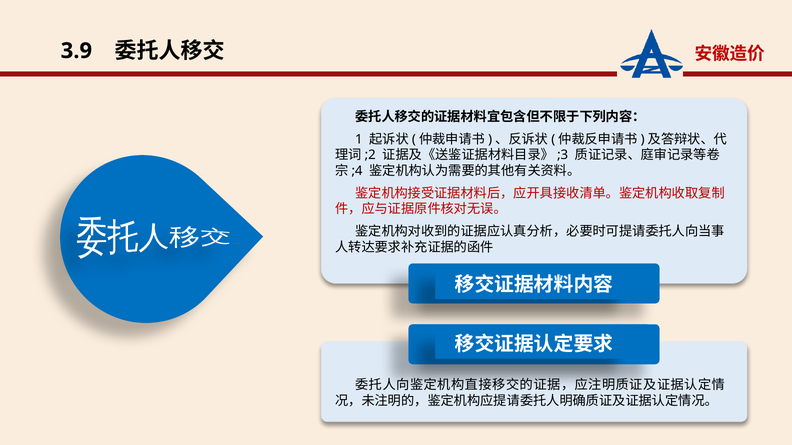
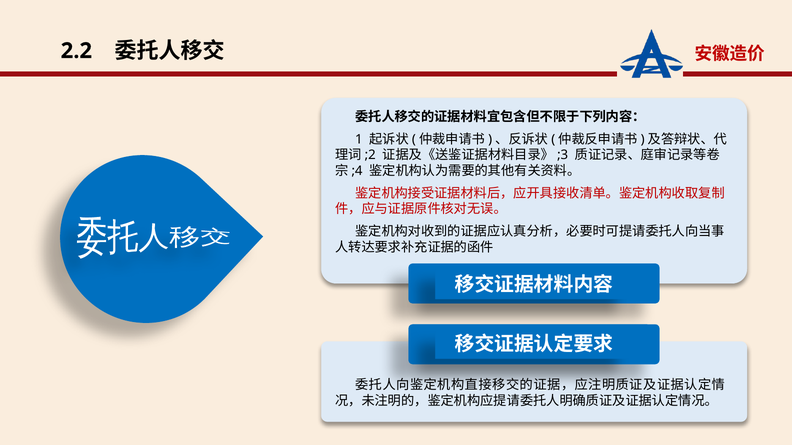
3.9: 3.9 -> 2.2
